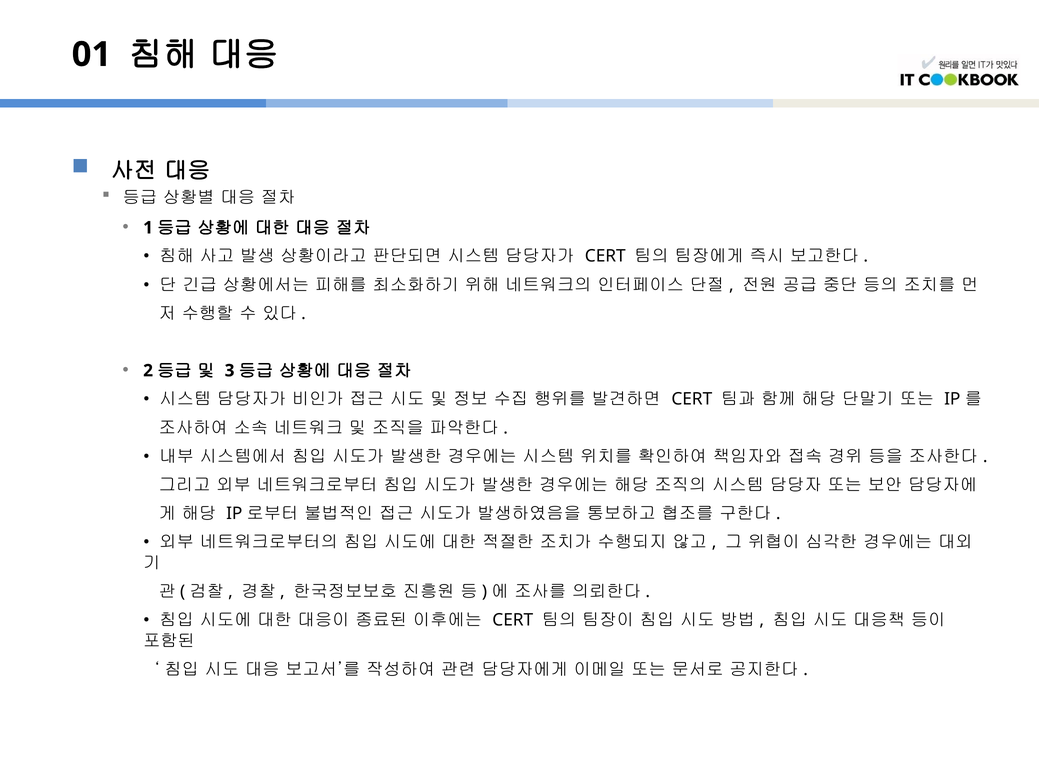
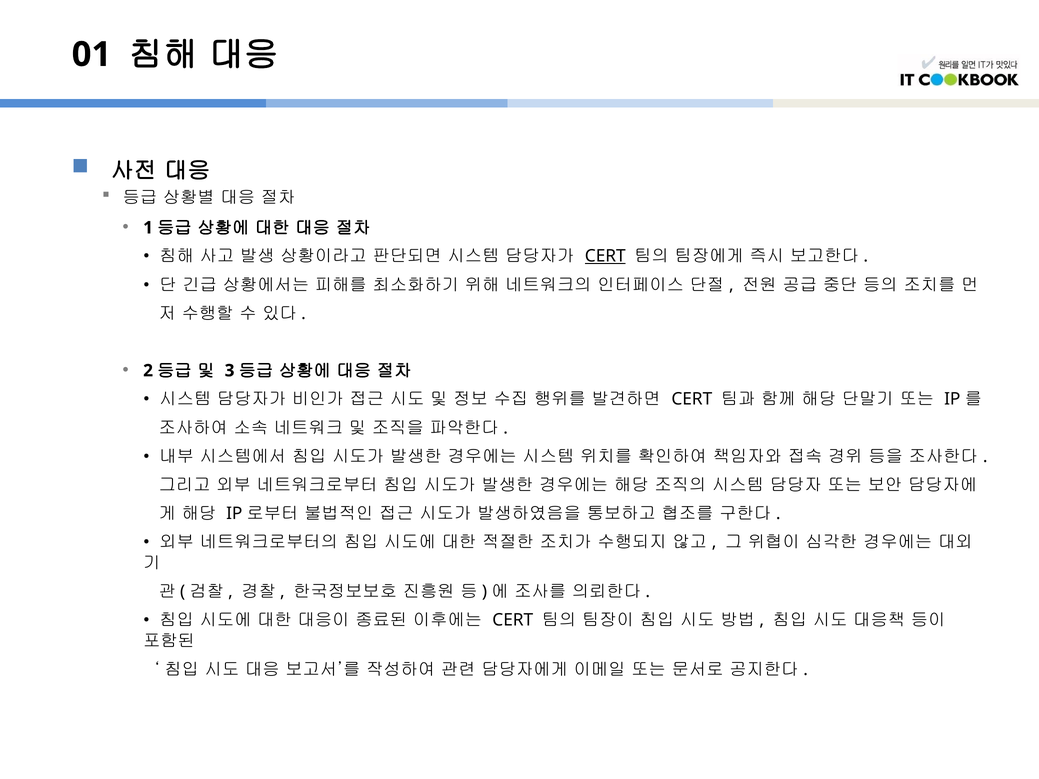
CERT at (605, 256) underline: none -> present
